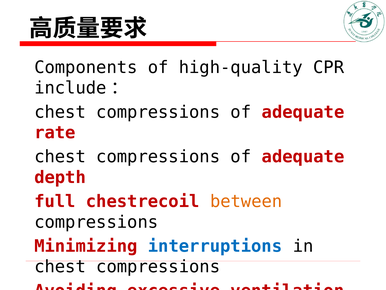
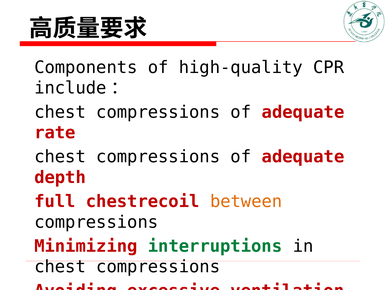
interruptions colour: blue -> green
